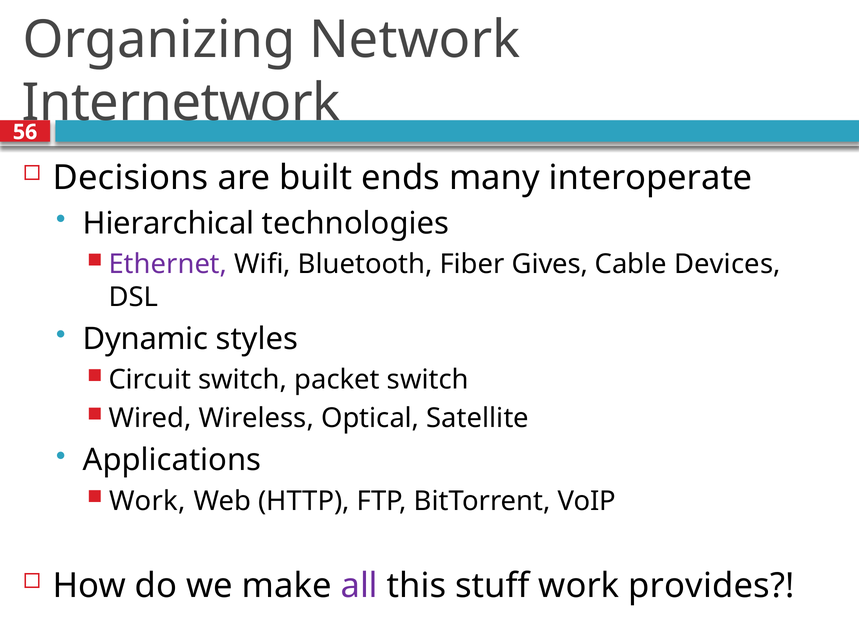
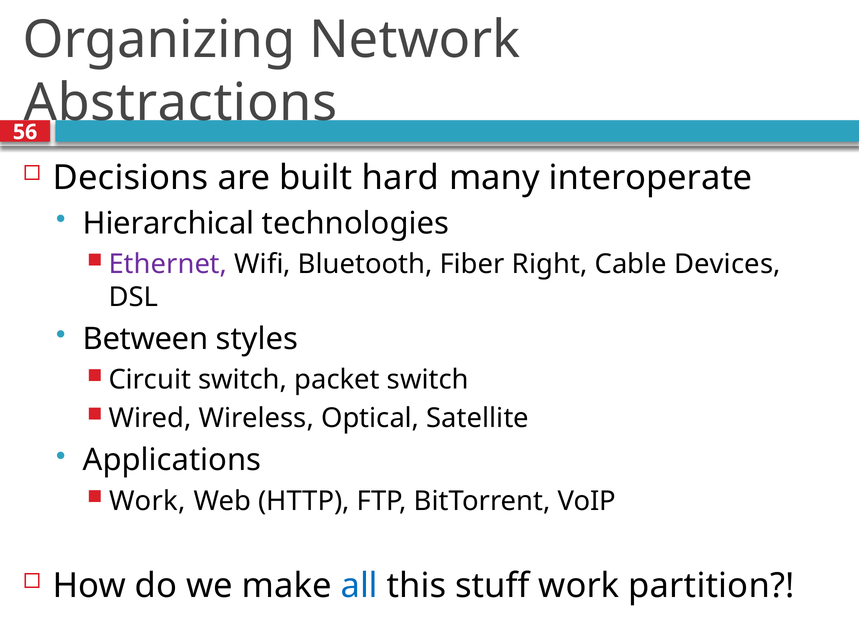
Internetwork: Internetwork -> Abstractions
ends: ends -> hard
Gives: Gives -> Right
Dynamic: Dynamic -> Between
all colour: purple -> blue
provides: provides -> partition
